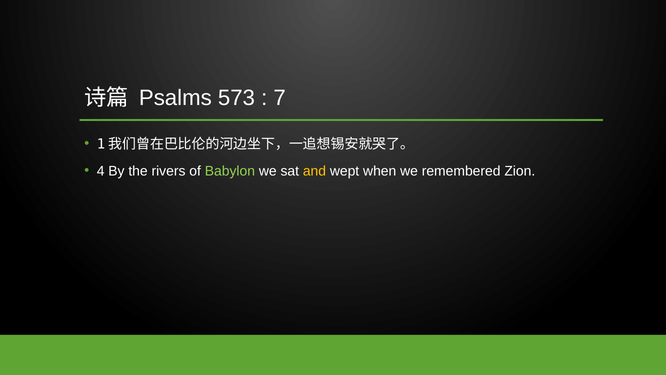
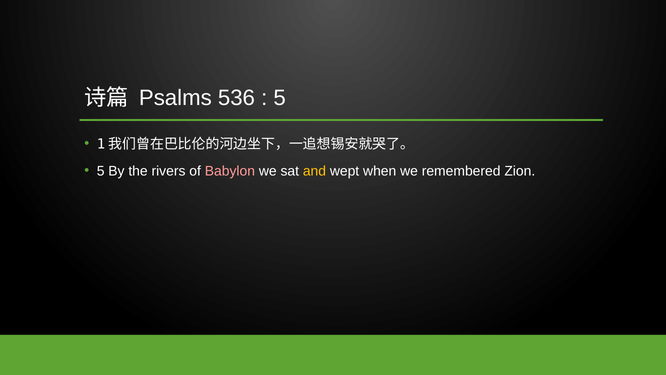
573: 573 -> 536
7 at (280, 98): 7 -> 5
4 at (101, 171): 4 -> 5
Babylon colour: light green -> pink
